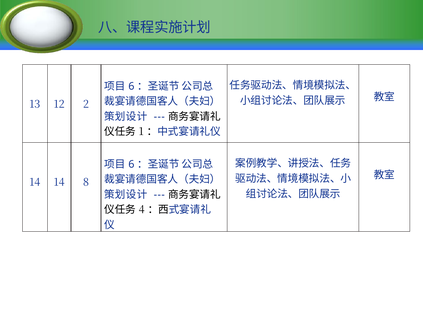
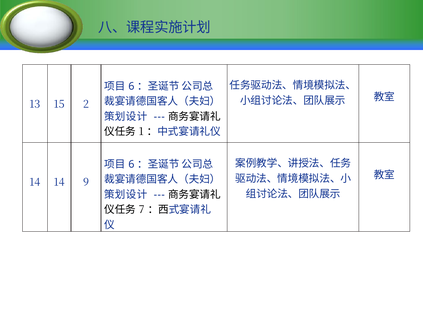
12: 12 -> 15
8: 8 -> 9
4: 4 -> 7
